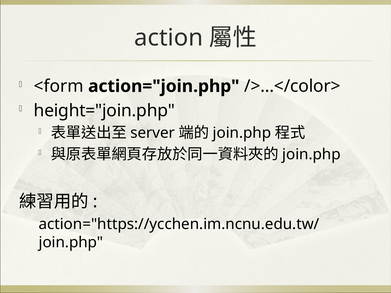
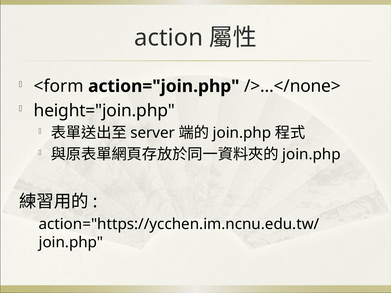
/>…</color>: />…</color> -> />…</none>
